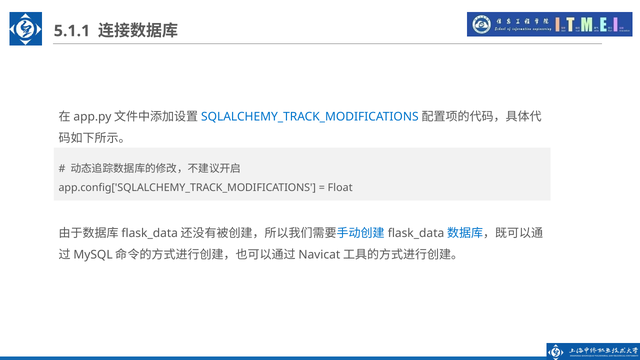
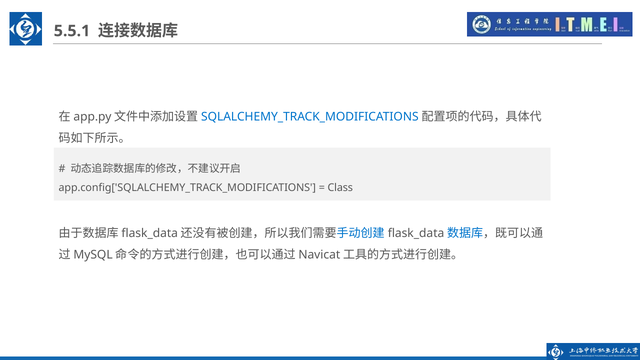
5.1.1: 5.1.1 -> 5.5.1
Float: Float -> Class
